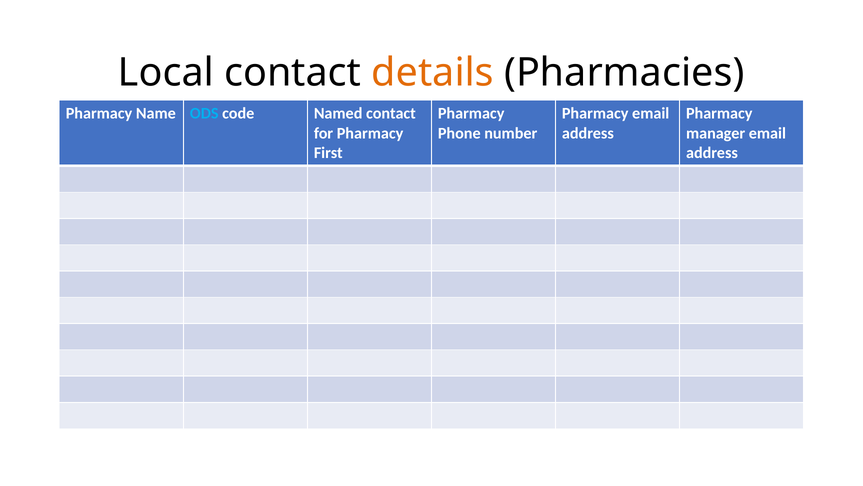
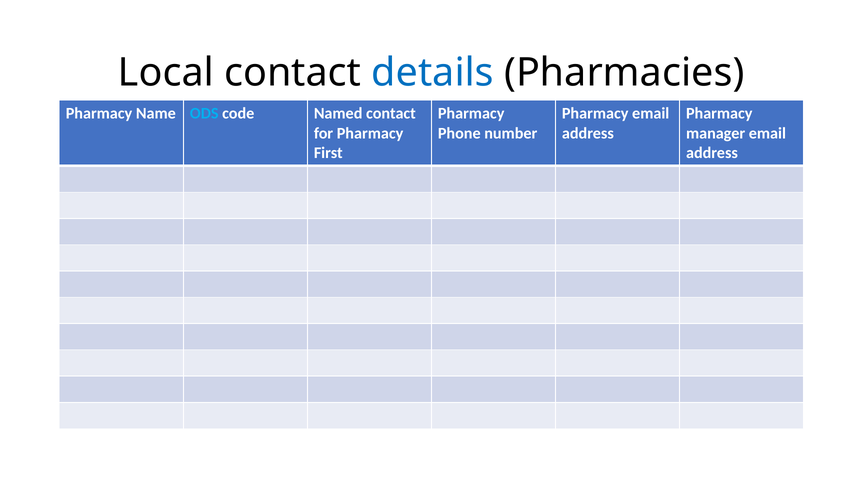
details colour: orange -> blue
